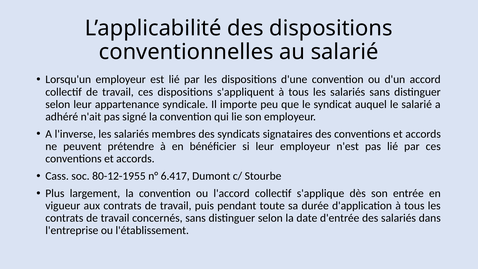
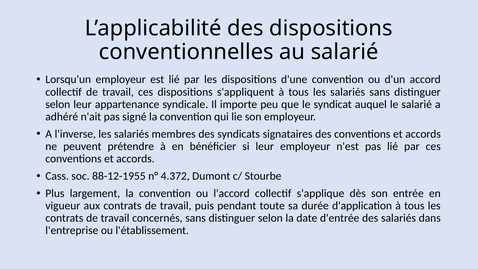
80-12-1955: 80-12-1955 -> 88-12-1955
6.417: 6.417 -> 4.372
